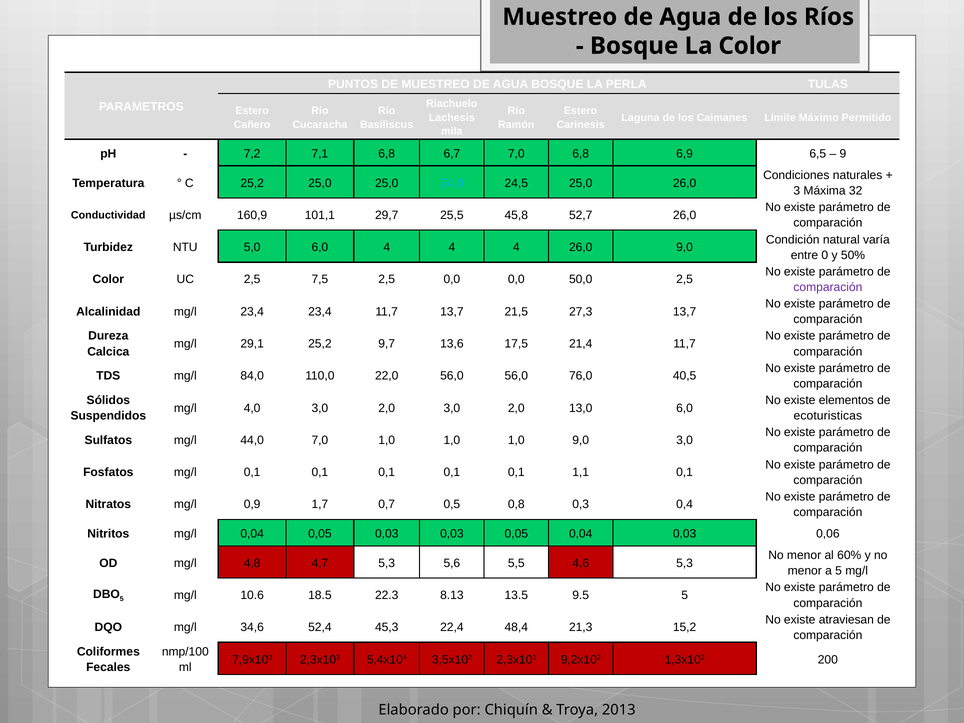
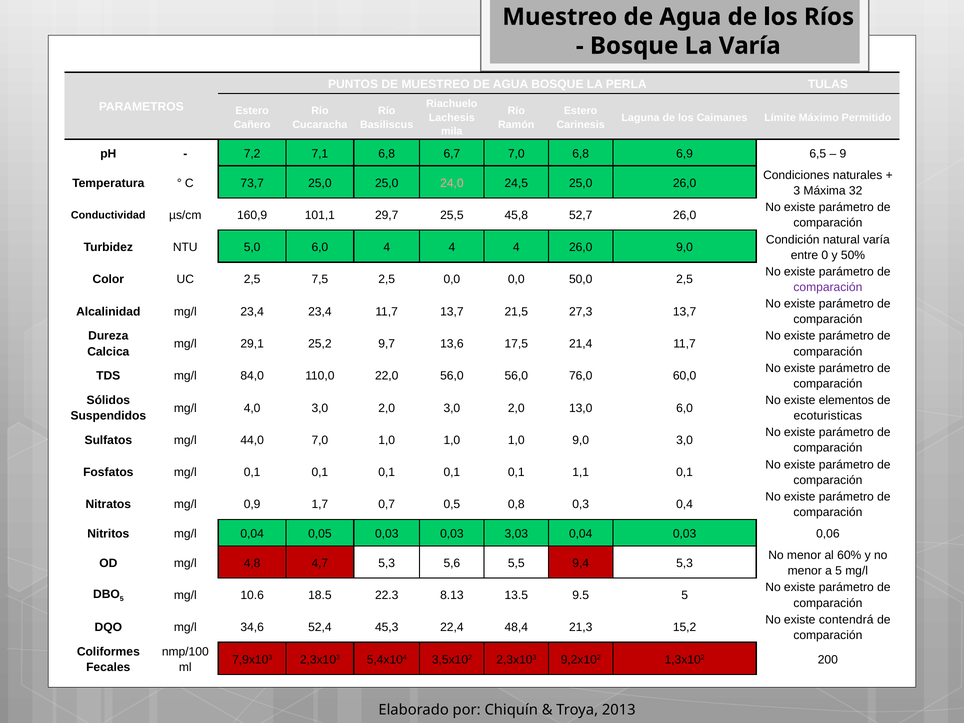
La Color: Color -> Varía
C 25,2: 25,2 -> 73,7
24,0 colour: light blue -> pink
40,5: 40,5 -> 60,0
0,03 0,05: 0,05 -> 3,03
4,6: 4,6 -> 9,4
atraviesan: atraviesan -> contendrá
